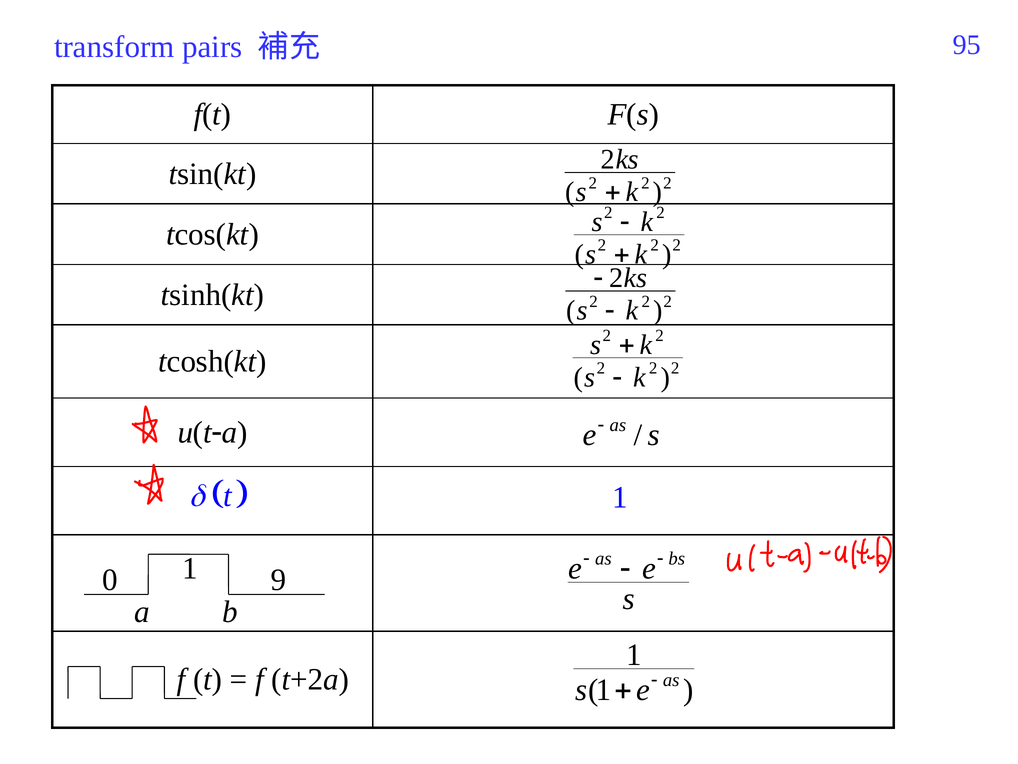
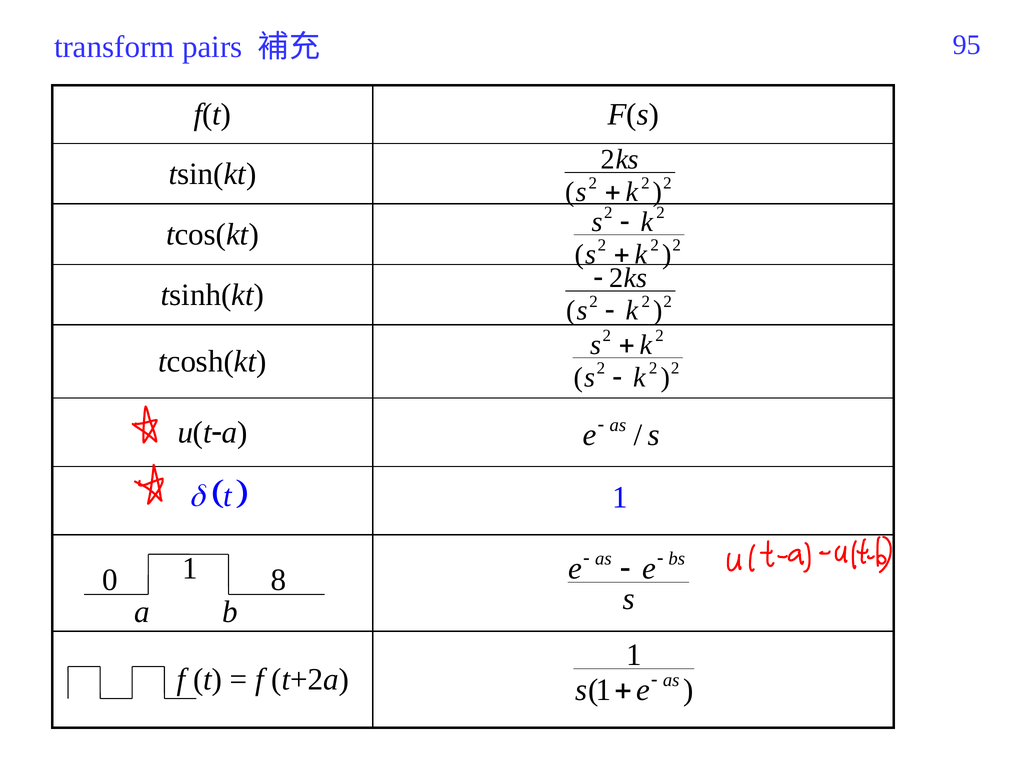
9: 9 -> 8
